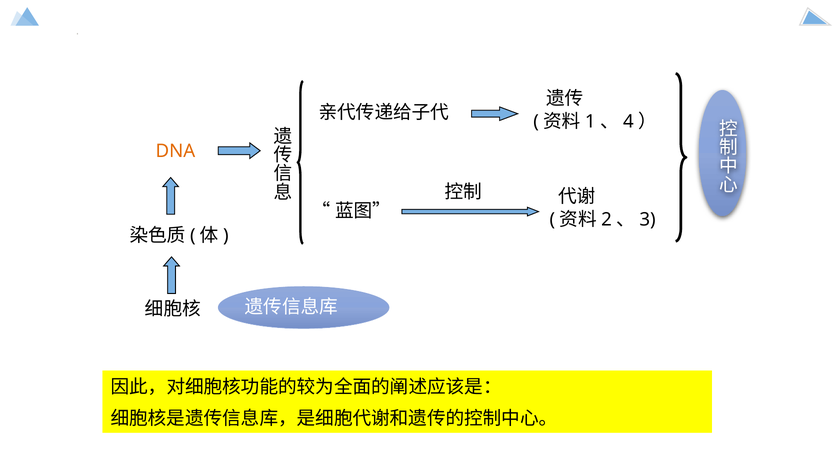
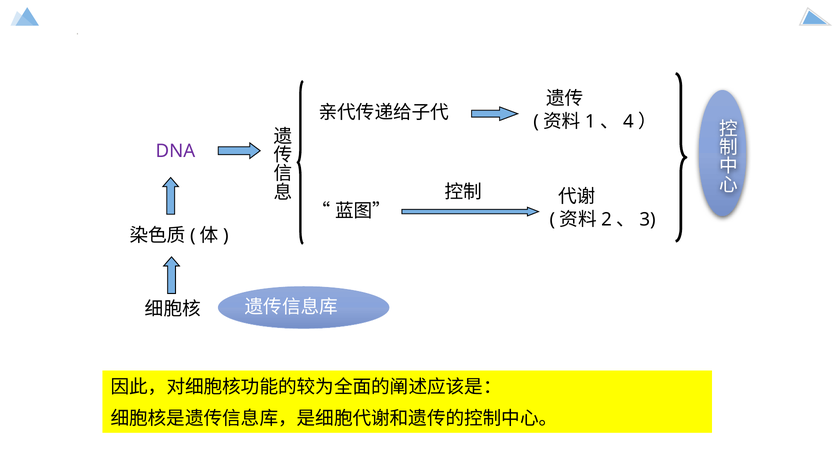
DNA colour: orange -> purple
